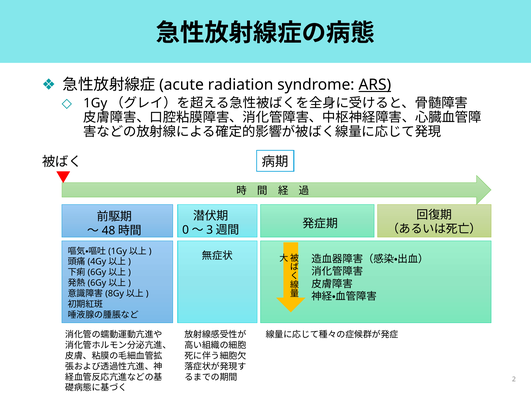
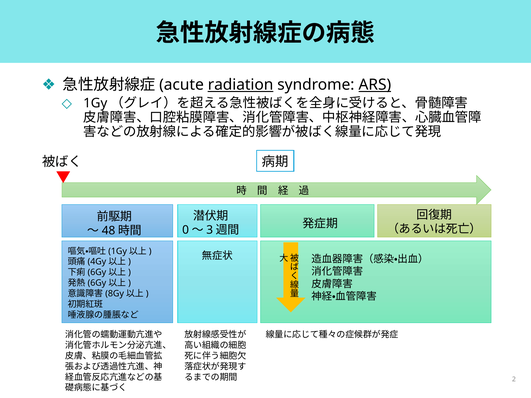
radiation underline: none -> present
